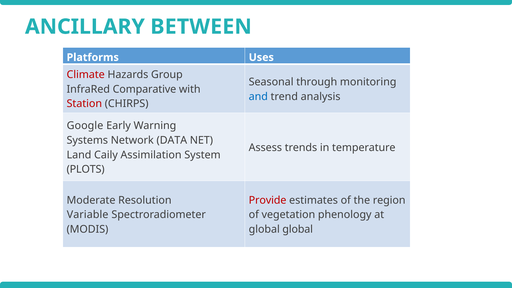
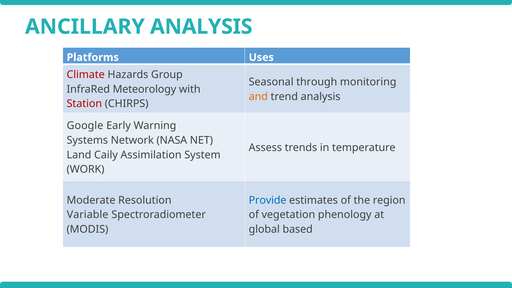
ANCILLARY BETWEEN: BETWEEN -> ANALYSIS
Comparative: Comparative -> Meteorology
and colour: blue -> orange
DATA: DATA -> NASA
PLOTS: PLOTS -> WORK
Provide colour: red -> blue
global global: global -> based
